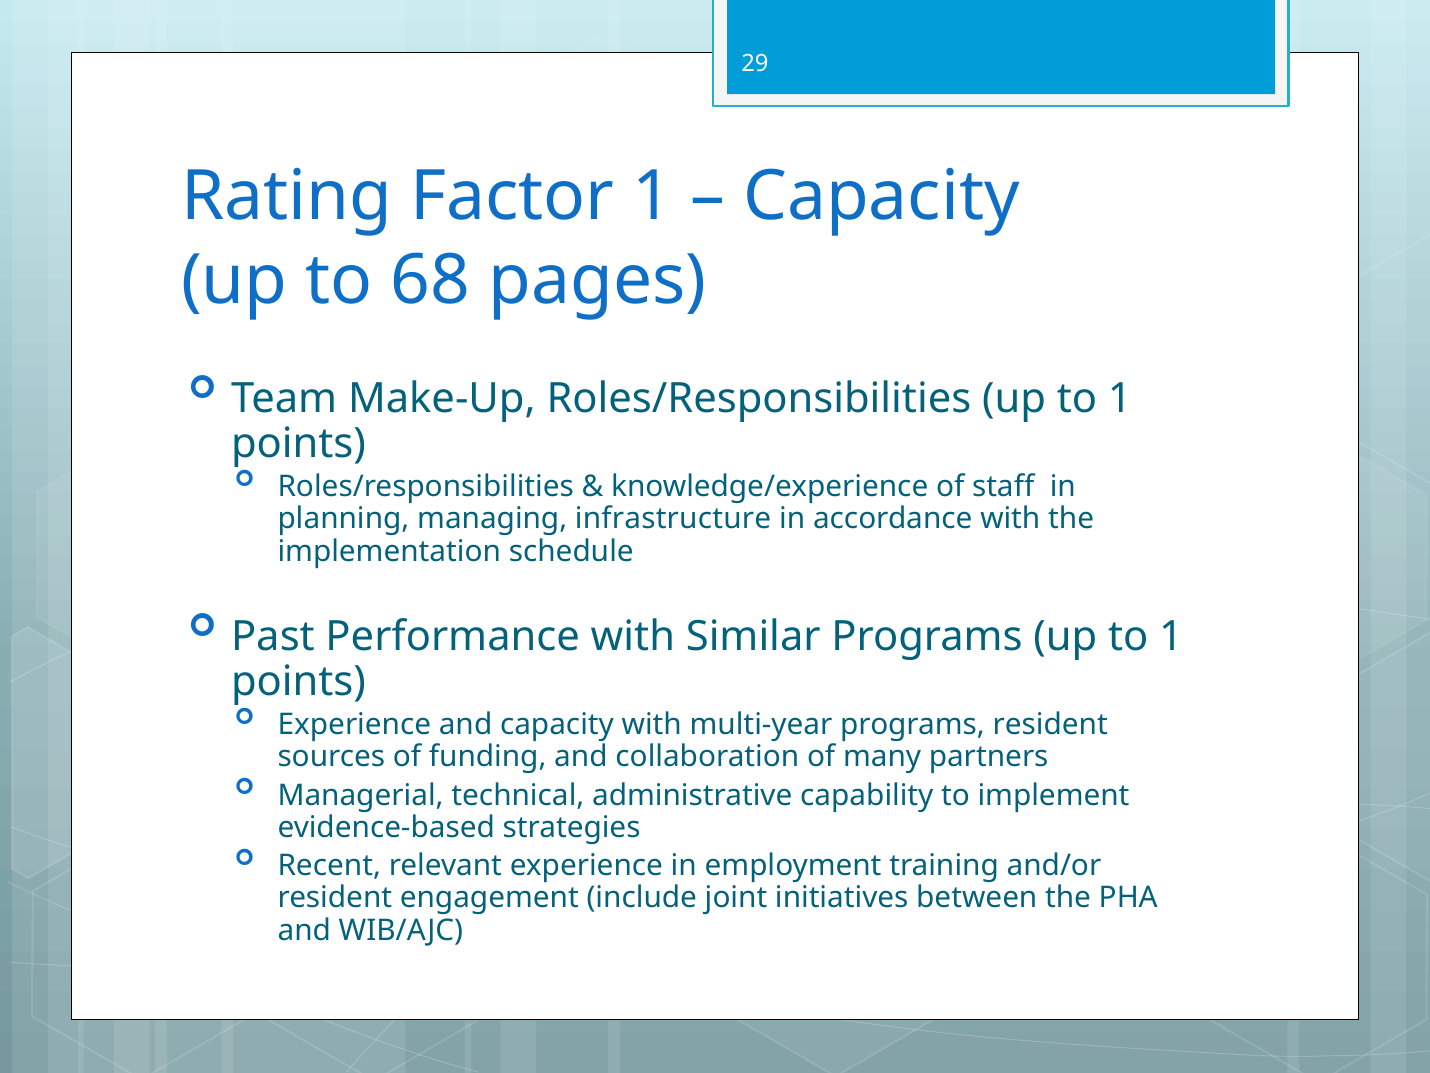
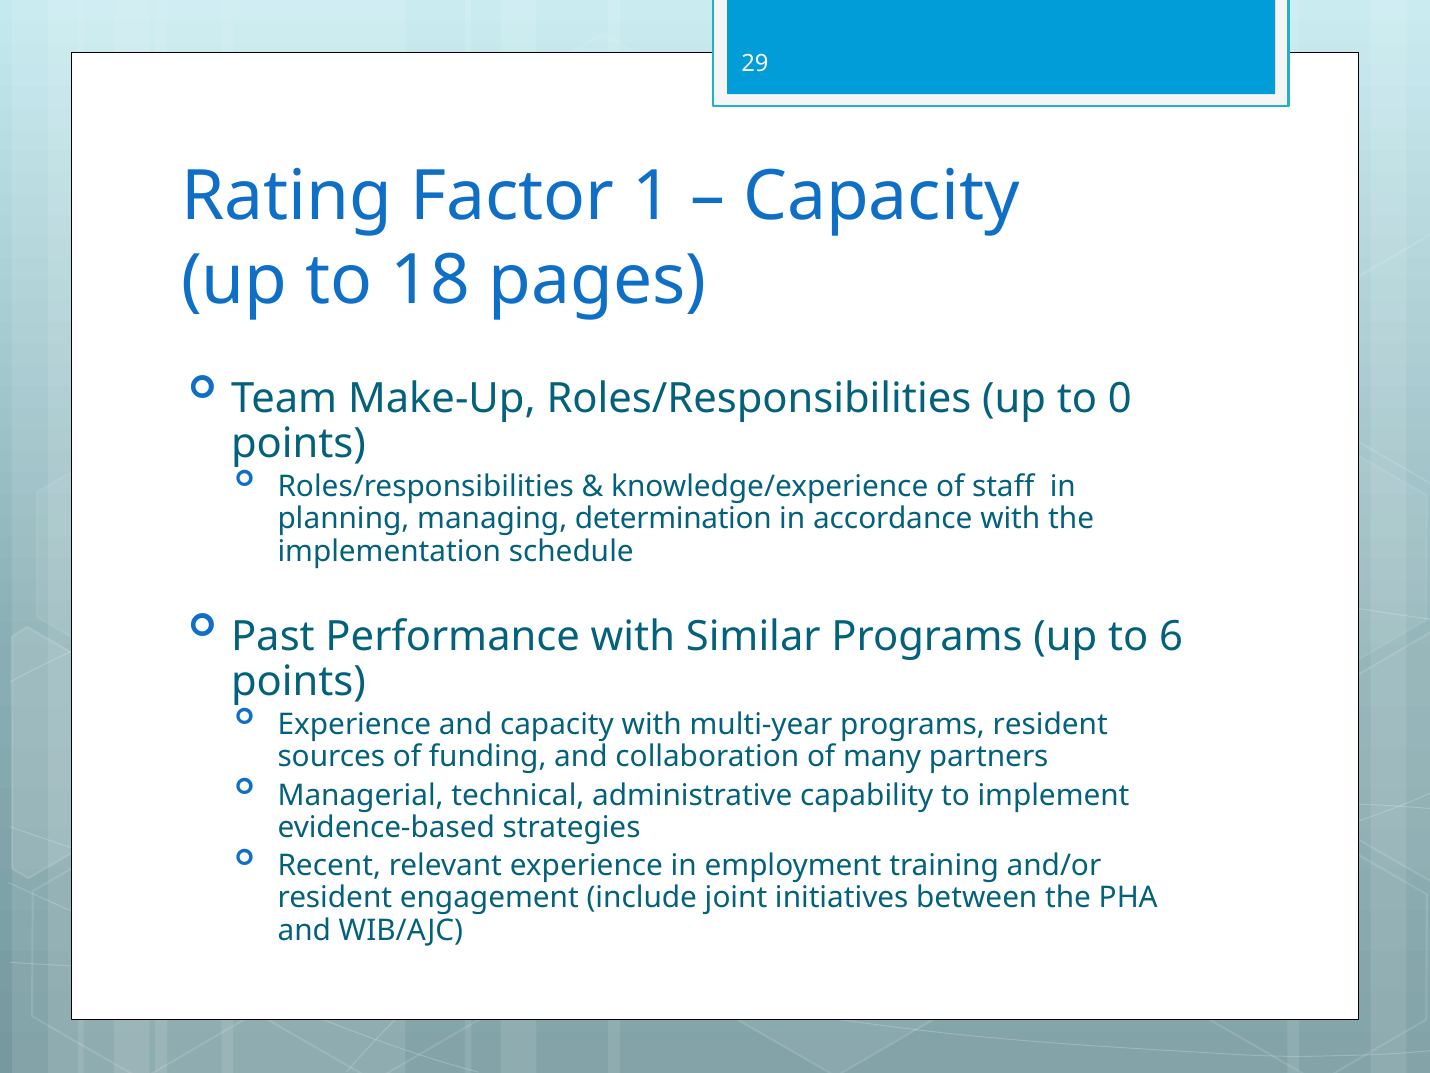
68: 68 -> 18
Roles/Responsibilities up to 1: 1 -> 0
infrastructure: infrastructure -> determination
Programs up to 1: 1 -> 6
